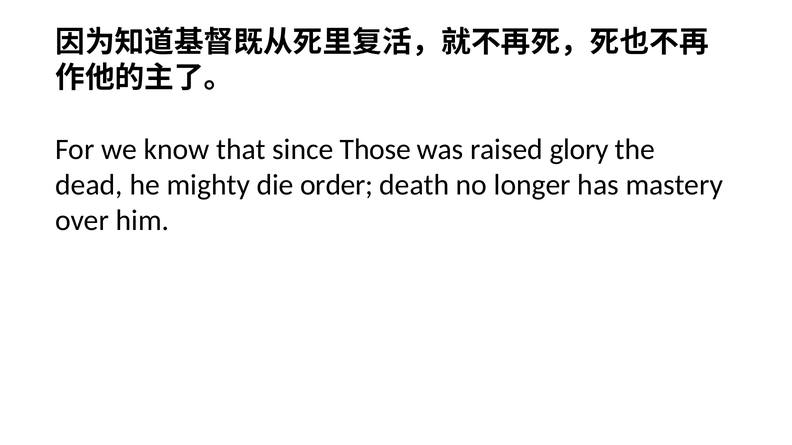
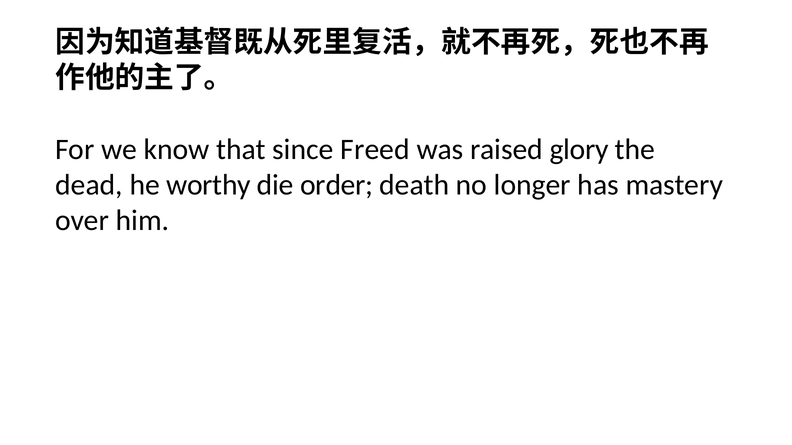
Those: Those -> Freed
mighty: mighty -> worthy
